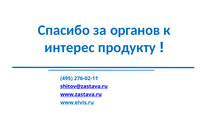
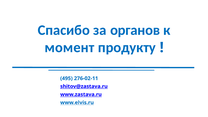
интерес: интерес -> момент
